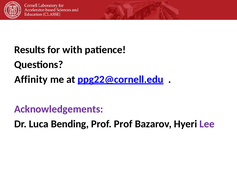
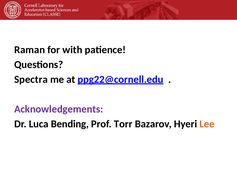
Results: Results -> Raman
Affinity: Affinity -> Spectra
Prof Prof: Prof -> Torr
Lee colour: purple -> orange
